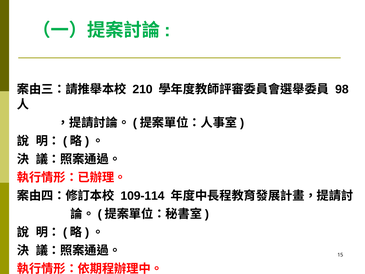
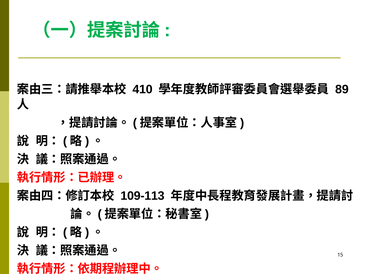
210: 210 -> 410
98: 98 -> 89
109-114: 109-114 -> 109-113
